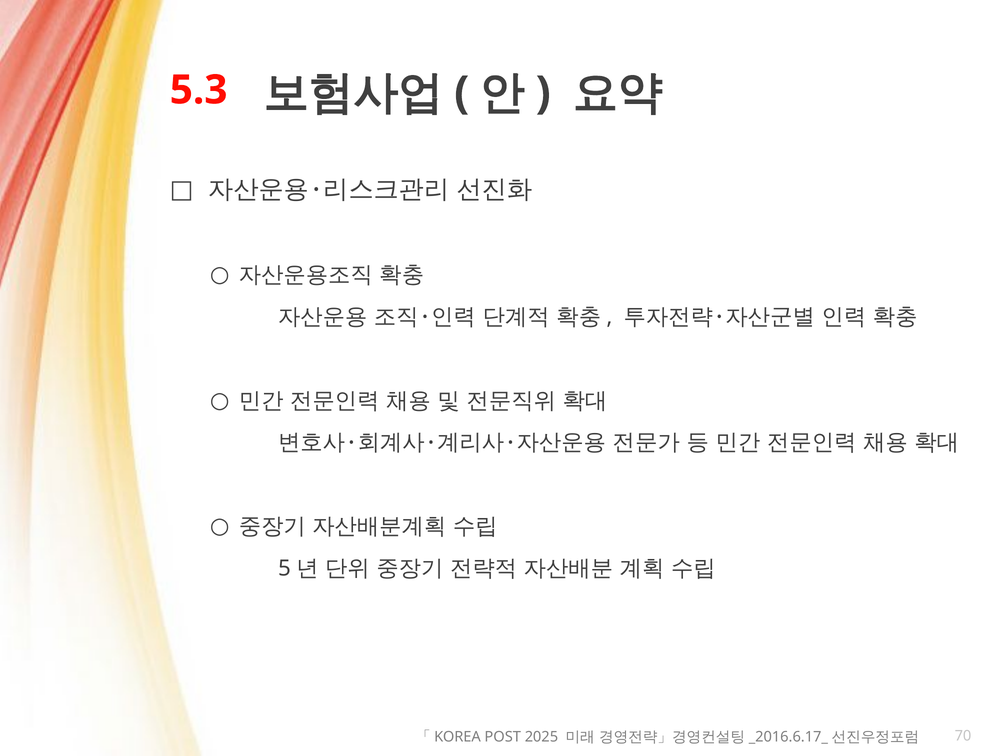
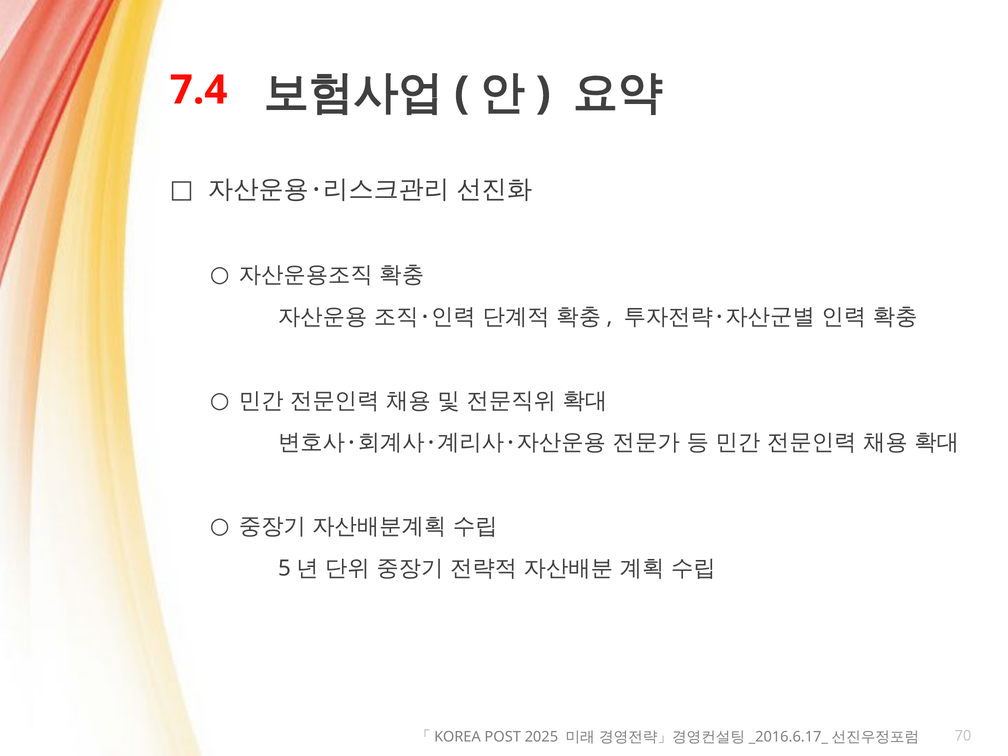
5.3: 5.3 -> 7.4
